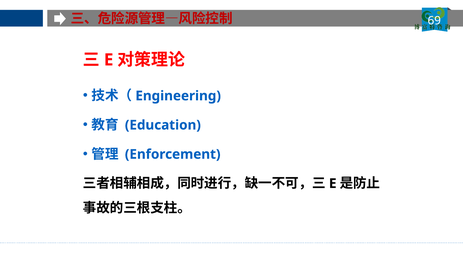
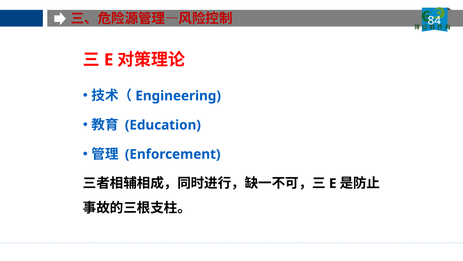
69: 69 -> 84
